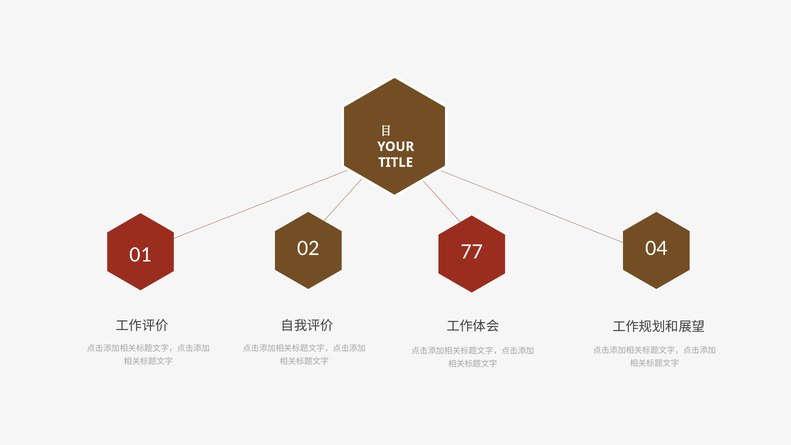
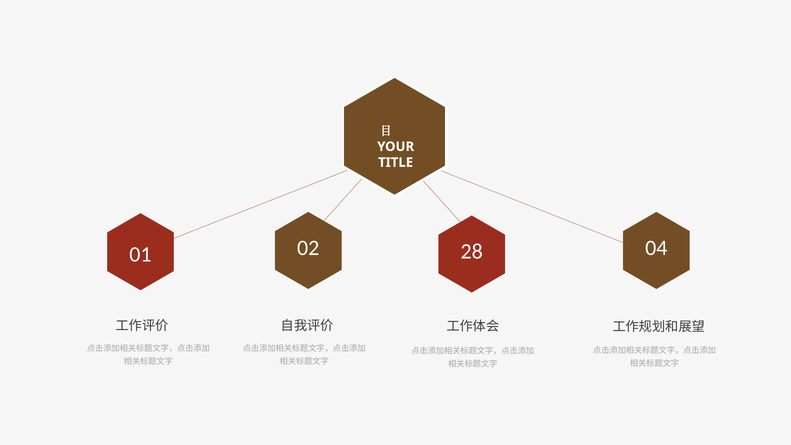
77: 77 -> 28
